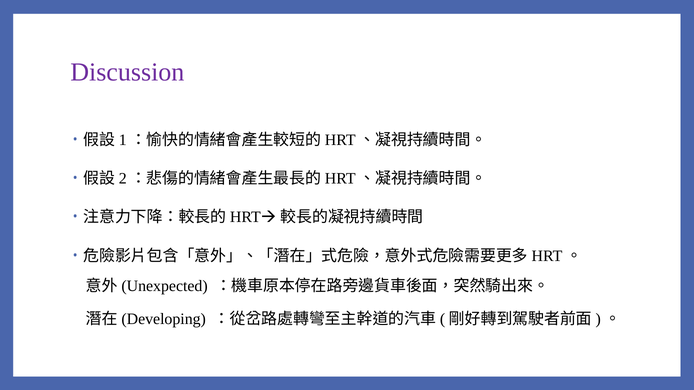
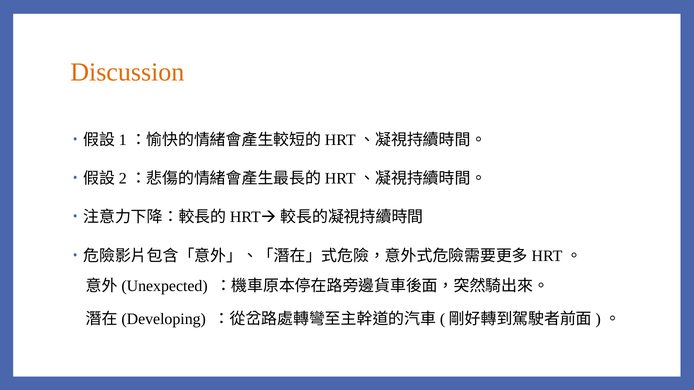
Discussion colour: purple -> orange
